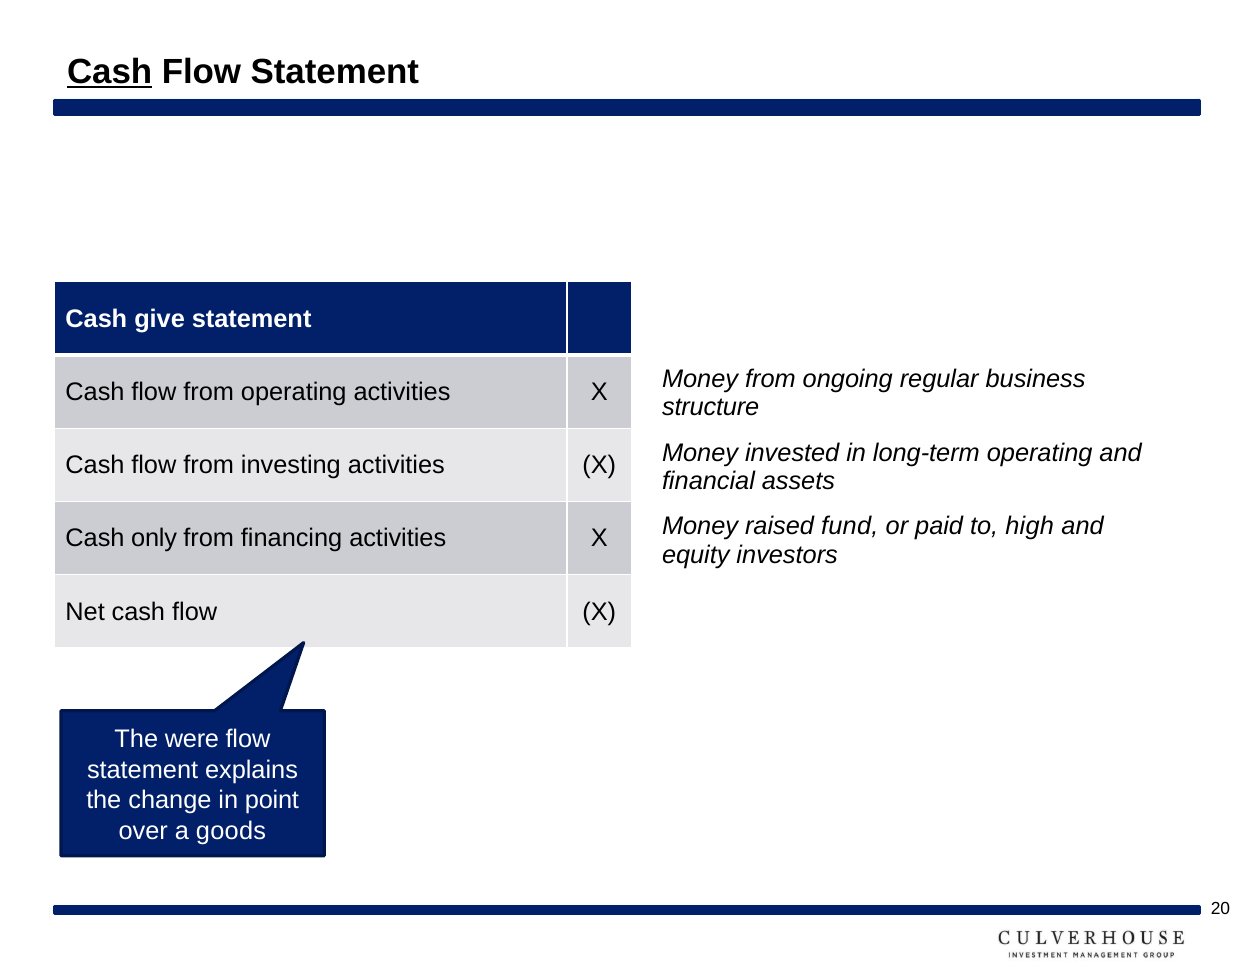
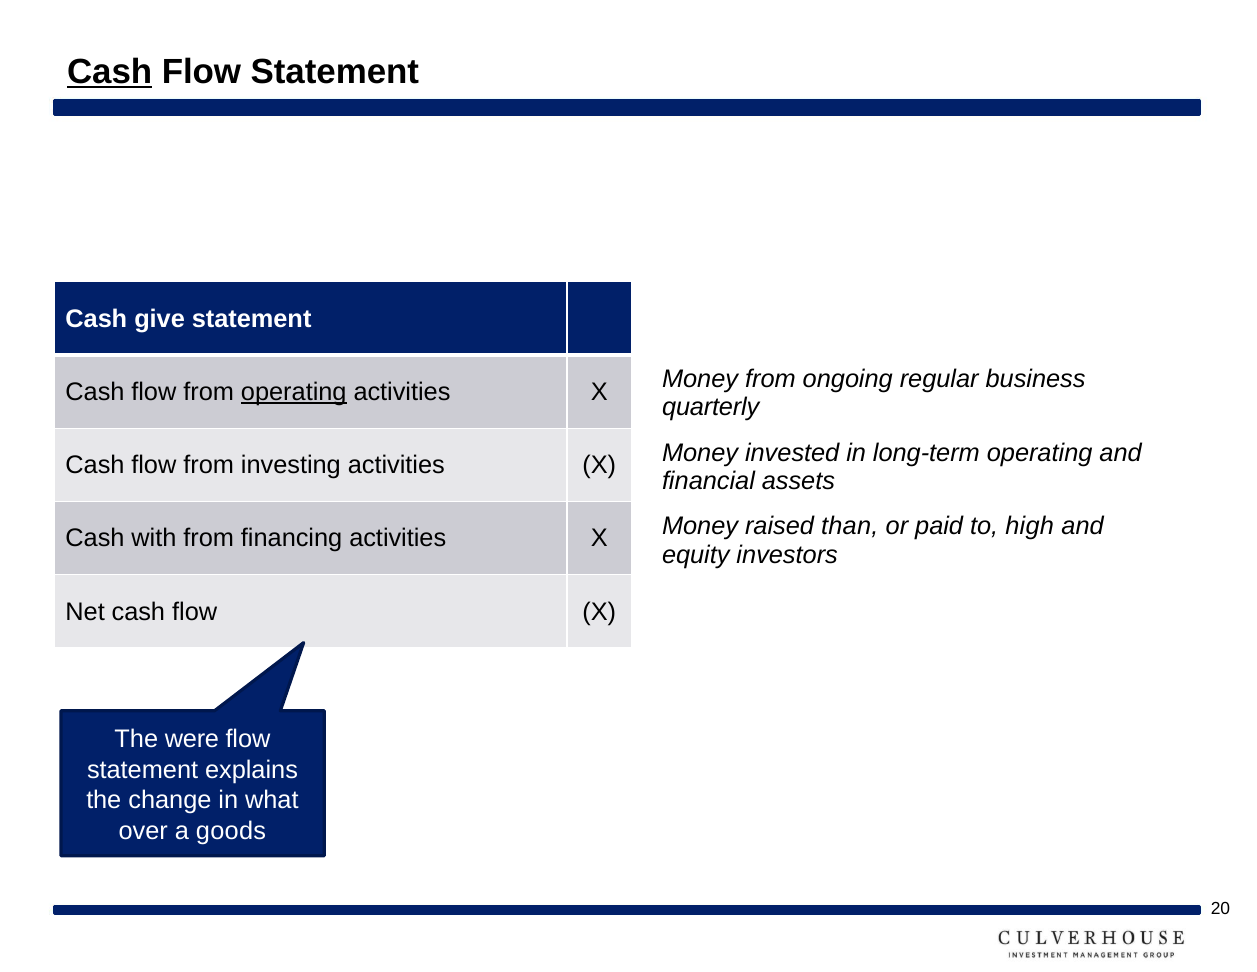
operating at (294, 392) underline: none -> present
structure: structure -> quarterly
fund: fund -> than
only: only -> with
point: point -> what
